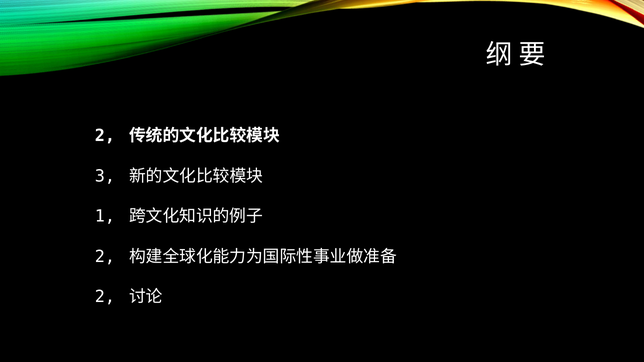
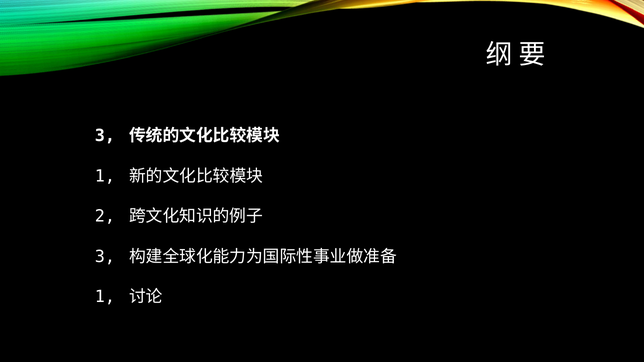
2 at (105, 136): 2 -> 3
3 at (105, 176): 3 -> 1
1: 1 -> 2
2 at (105, 257): 2 -> 3
2 at (105, 297): 2 -> 1
